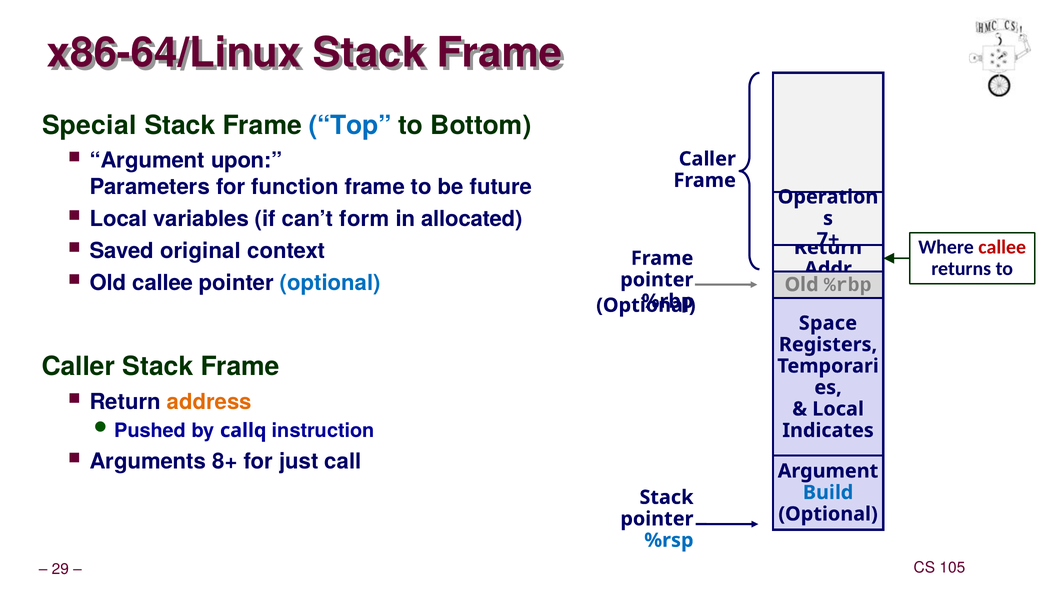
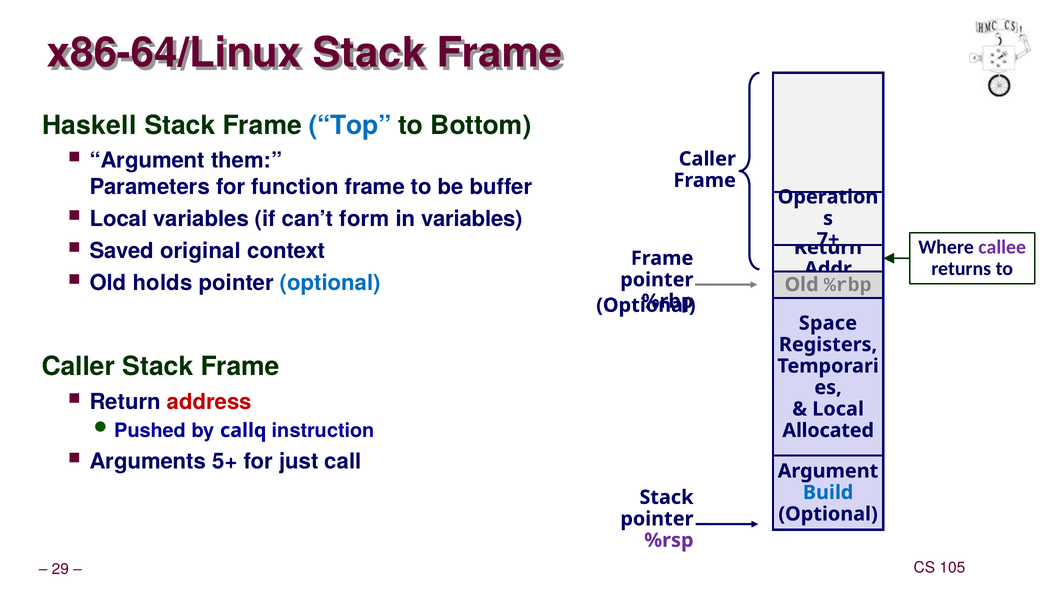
Special: Special -> Haskell
upon: upon -> them
future: future -> buffer
in allocated: allocated -> variables
callee at (1002, 247) colour: red -> purple
Old callee: callee -> holds
address colour: orange -> red
Indicates: Indicates -> Allocated
8+: 8+ -> 5+
%rsp colour: blue -> purple
